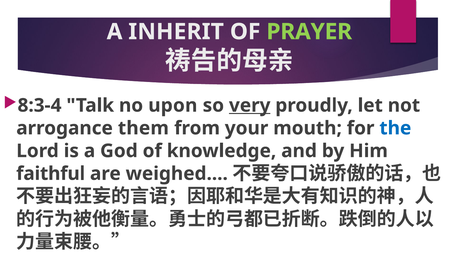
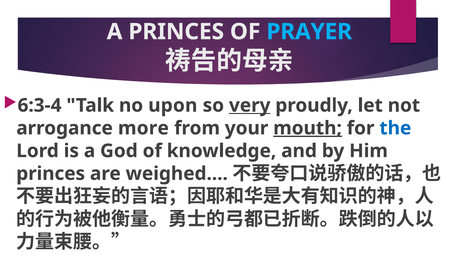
A INHERIT: INHERIT -> PRINCES
PRAYER colour: light green -> light blue
8:3-4: 8:3-4 -> 6:3-4
them: them -> more
mouth underline: none -> present
faithful at (51, 174): faithful -> princes
